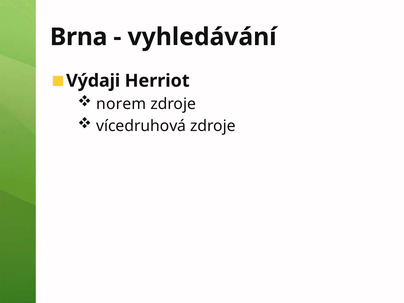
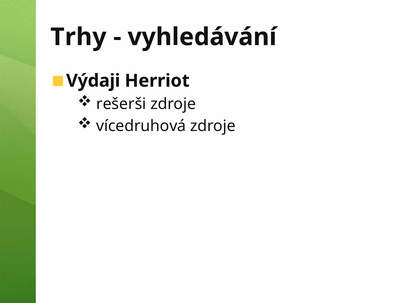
Brna: Brna -> Trhy
norem: norem -> rešerši
